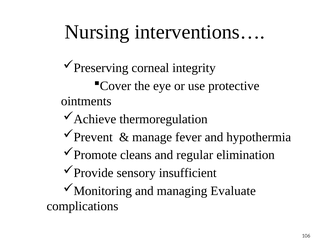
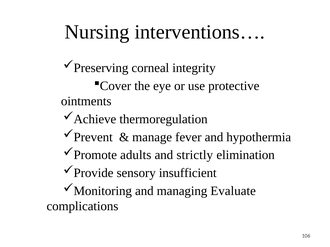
cleans: cleans -> adults
regular: regular -> strictly
